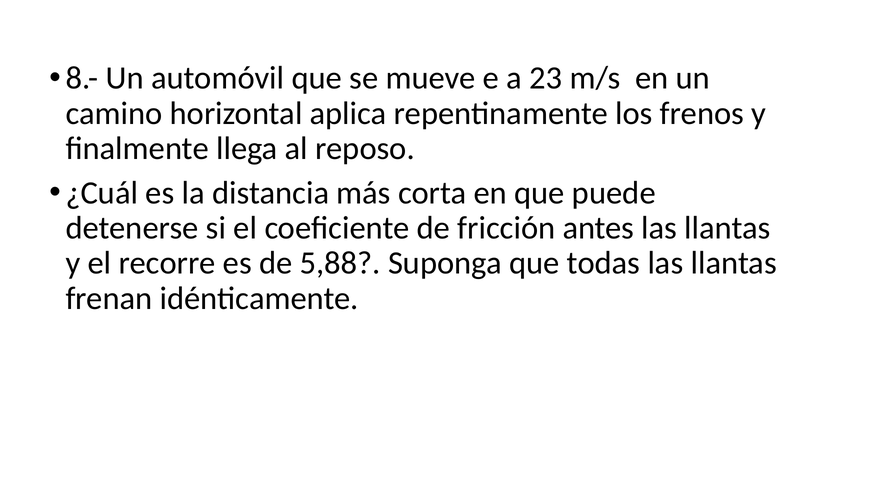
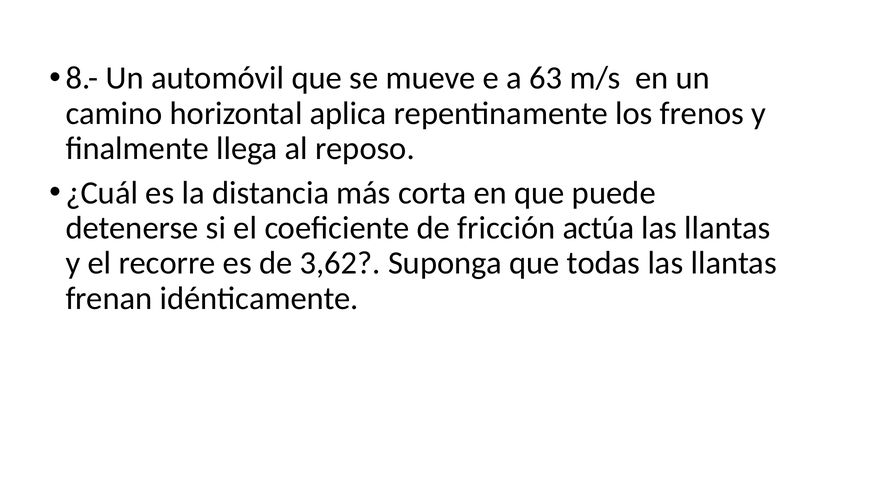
23: 23 -> 63
antes: antes -> actúa
5,88: 5,88 -> 3,62
